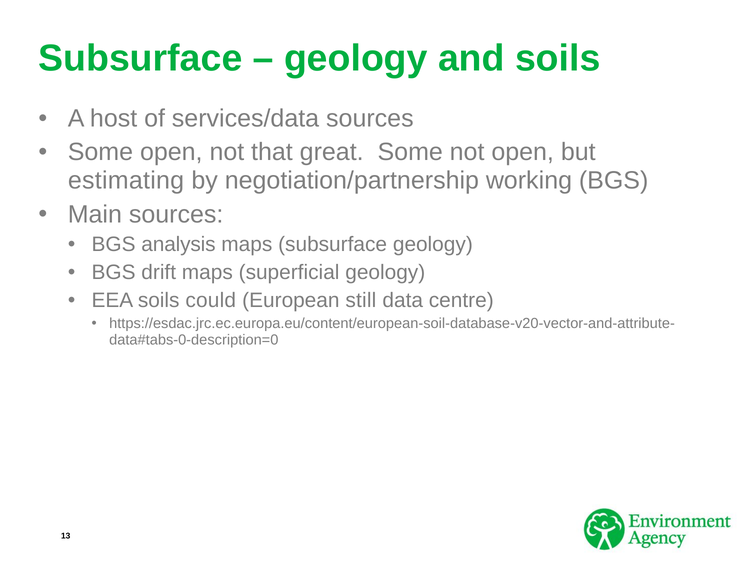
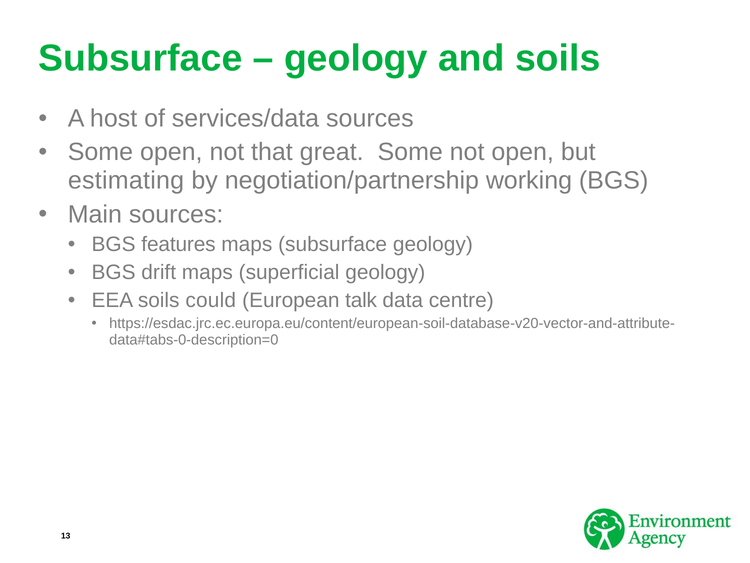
analysis: analysis -> features
still: still -> talk
